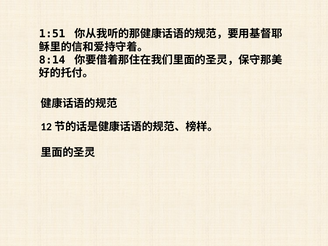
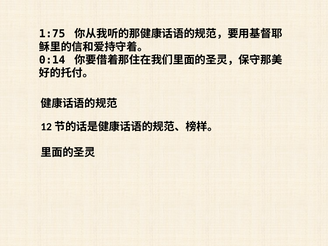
1:51: 1:51 -> 1:75
8:14: 8:14 -> 0:14
